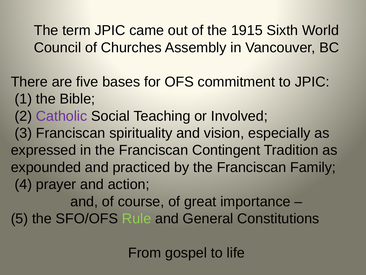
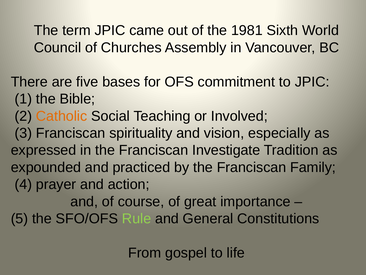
1915: 1915 -> 1981
Catholic colour: purple -> orange
Contingent: Contingent -> Investigate
